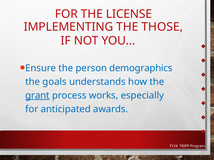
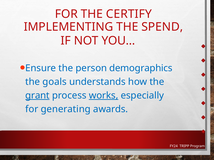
LICENSE: LICENSE -> CERTIFY
THOSE: THOSE -> SPEND
works underline: none -> present
anticipated: anticipated -> generating
